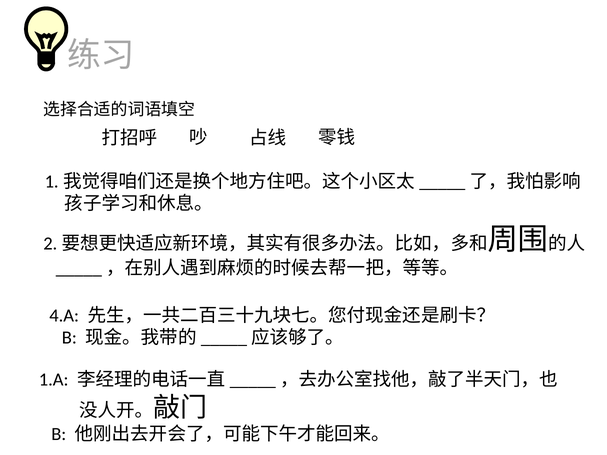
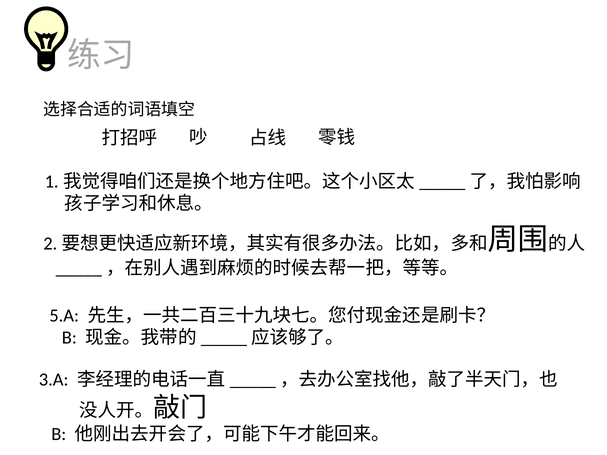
4.A: 4.A -> 5.A
1.A: 1.A -> 3.A
